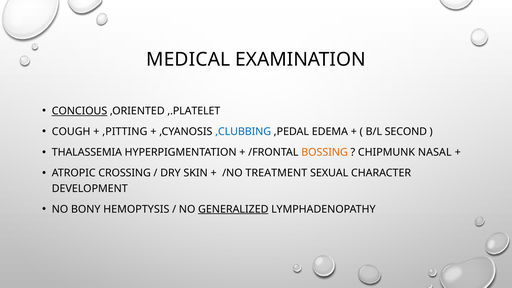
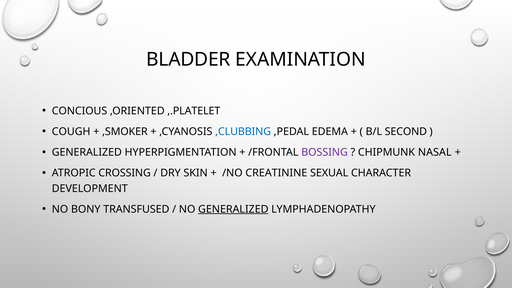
MEDICAL: MEDICAL -> BLADDER
CONCIOUS underline: present -> none
,PITTING: ,PITTING -> ,SMOKER
THALASSEMIA at (87, 152): THALASSEMIA -> GENERALIZED
BOSSING colour: orange -> purple
TREATMENT: TREATMENT -> CREATININE
HEMOPTYSIS: HEMOPTYSIS -> TRANSFUSED
